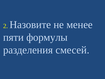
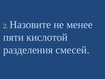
формулы: формулы -> кислотой
